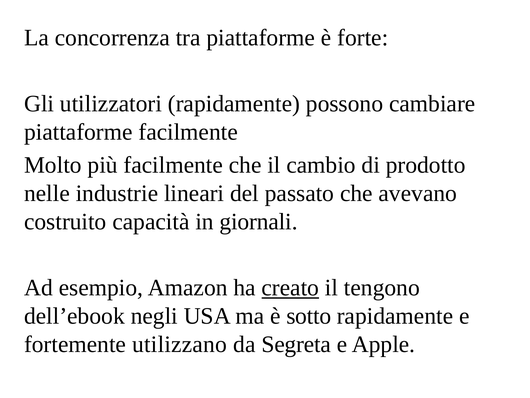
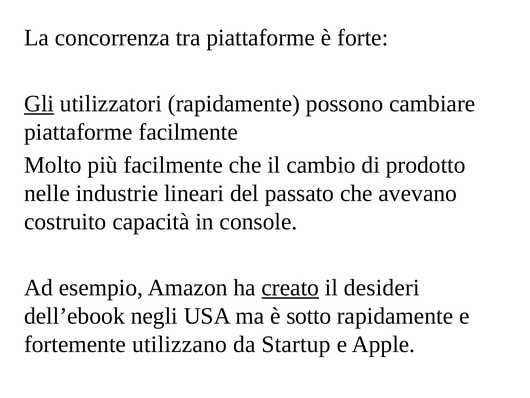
Gli underline: none -> present
giornali: giornali -> console
tengono: tengono -> desideri
Segreta: Segreta -> Startup
